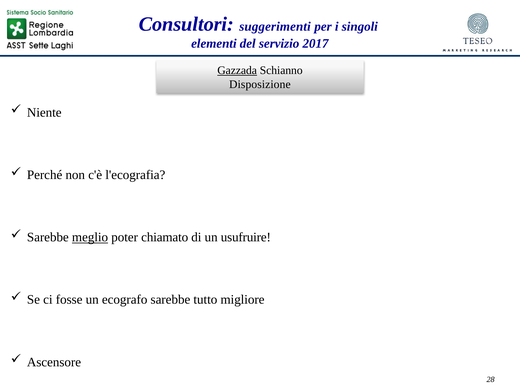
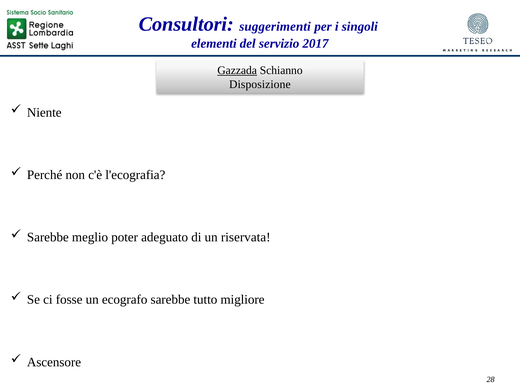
meglio at (90, 237) underline: present -> none
poter chiamato: chiamato -> adeguato
usufruire: usufruire -> riservata
